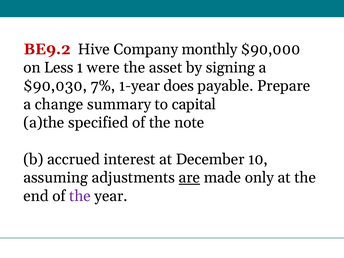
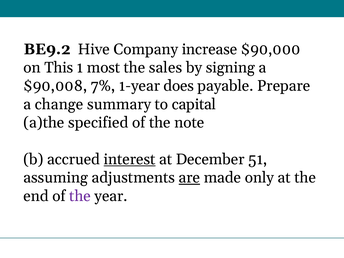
BE9.2 colour: red -> black
monthly: monthly -> increase
Less: Less -> This
were: were -> most
asset: asset -> sales
$90,030: $90,030 -> $90,008
interest underline: none -> present
10: 10 -> 51
